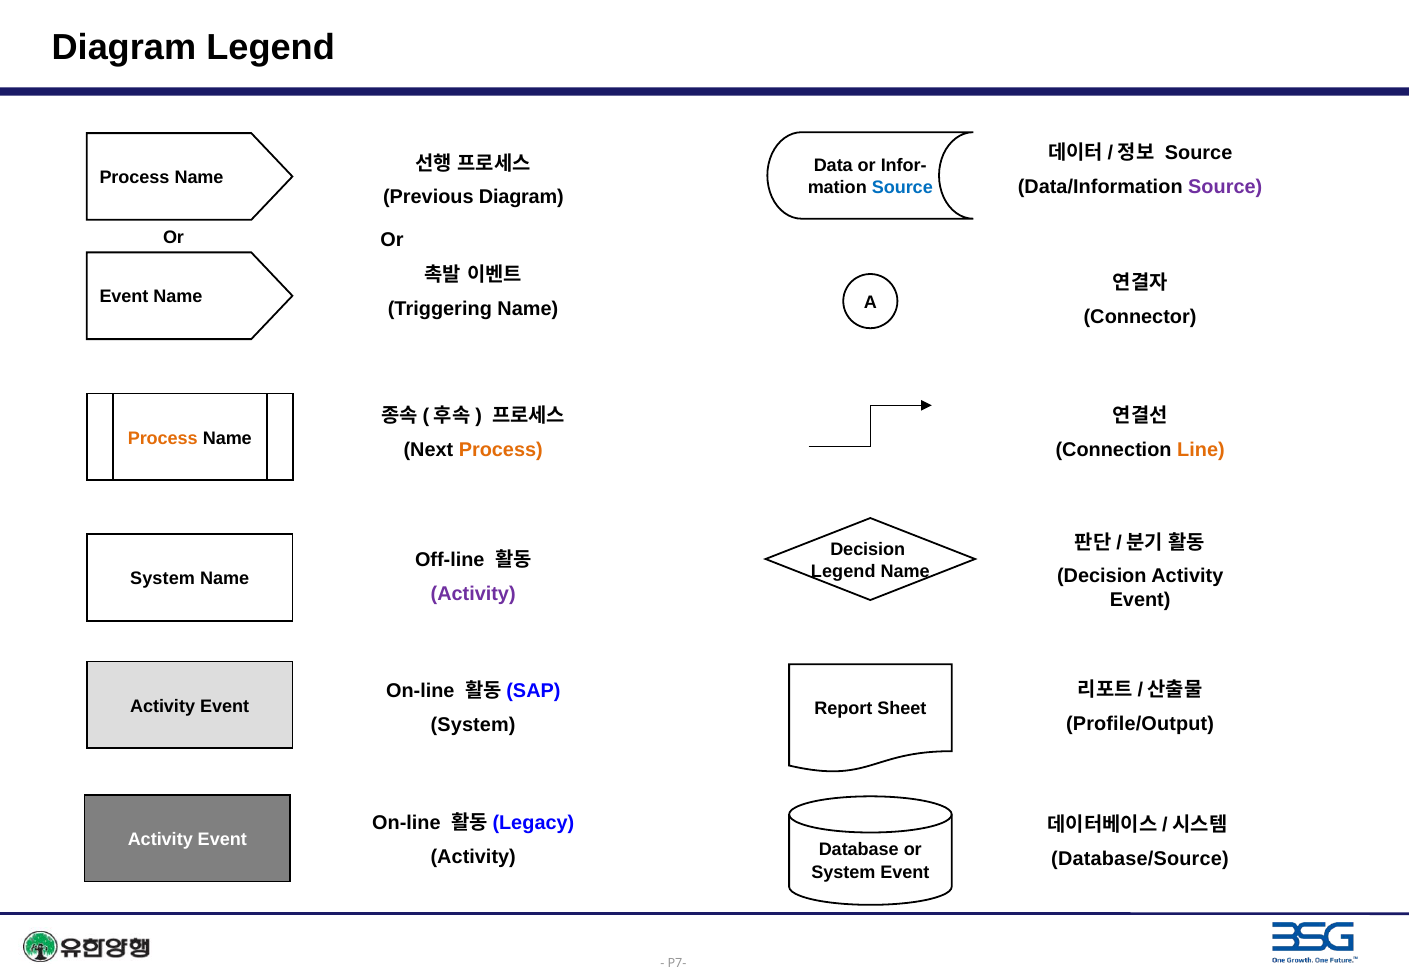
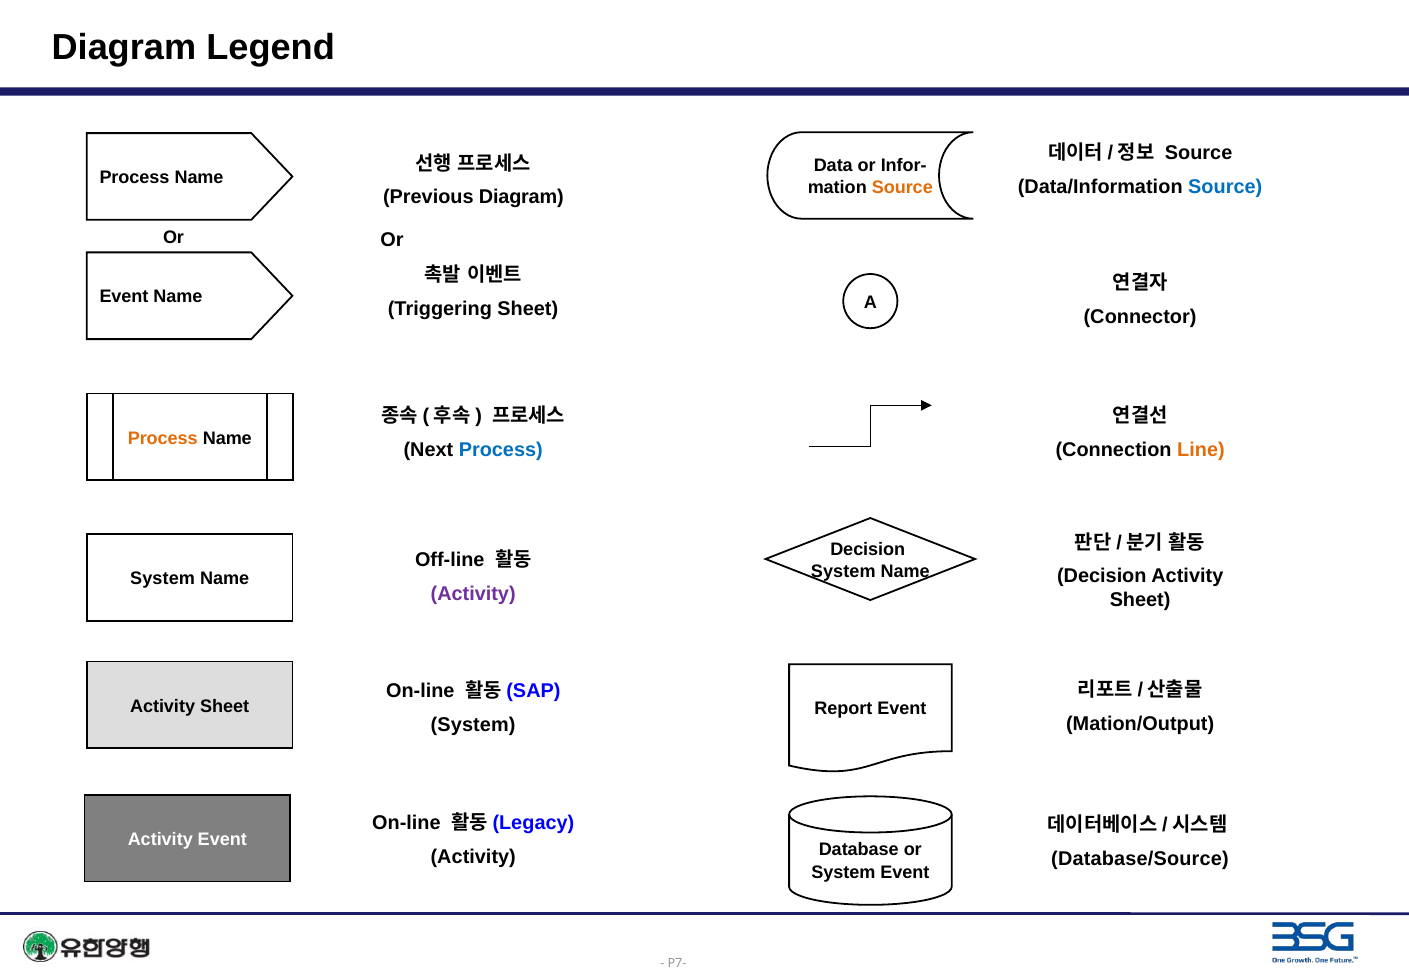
Source at (1225, 186) colour: purple -> blue
Source at (902, 187) colour: blue -> orange
Triggering Name: Name -> Sheet
Process at (501, 450) colour: orange -> blue
Legend at (843, 571): Legend -> System
Event at (1140, 600): Event -> Sheet
Event at (225, 706): Event -> Sheet
Report Sheet: Sheet -> Event
Profile/Output: Profile/Output -> Mation/Output
